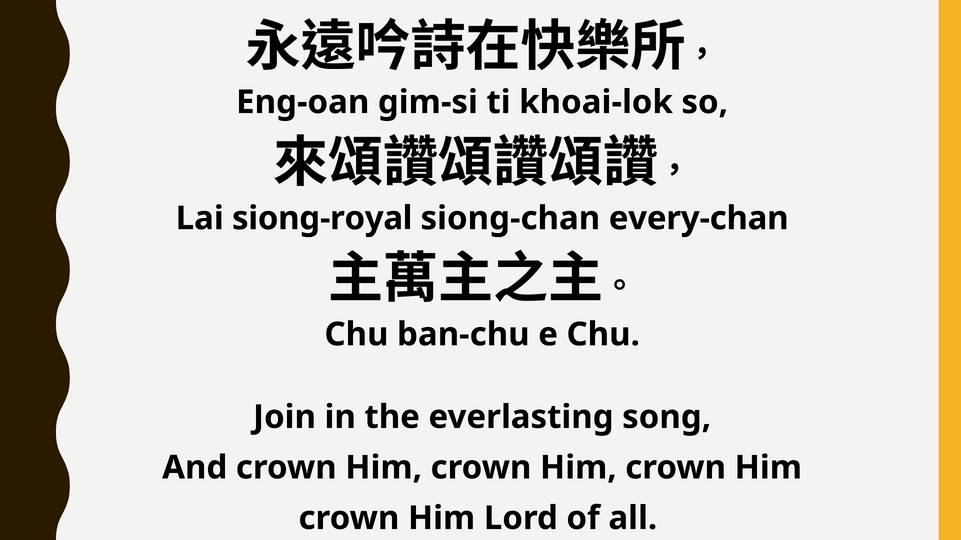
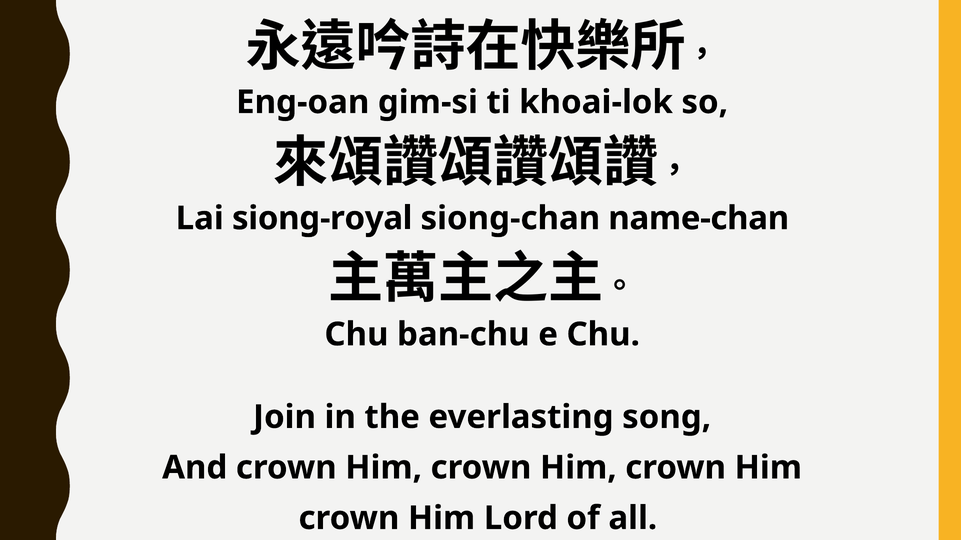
every-chan: every-chan -> name-chan
